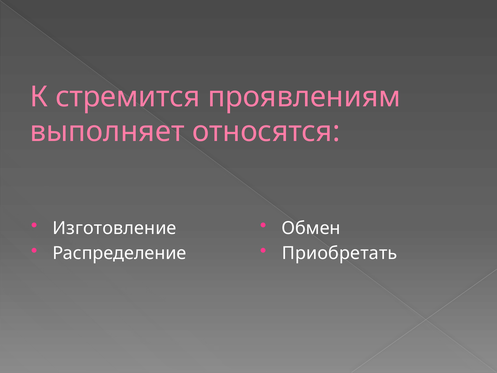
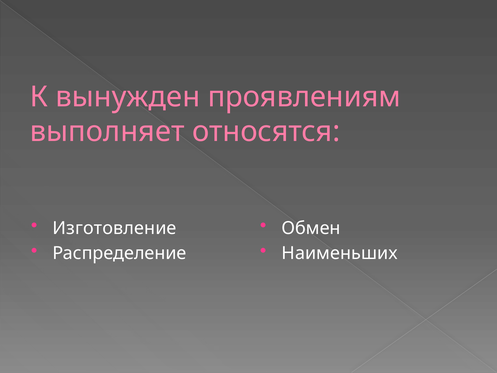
стремится: стремится -> вынужден
Приобретать: Приобретать -> Наименьших
